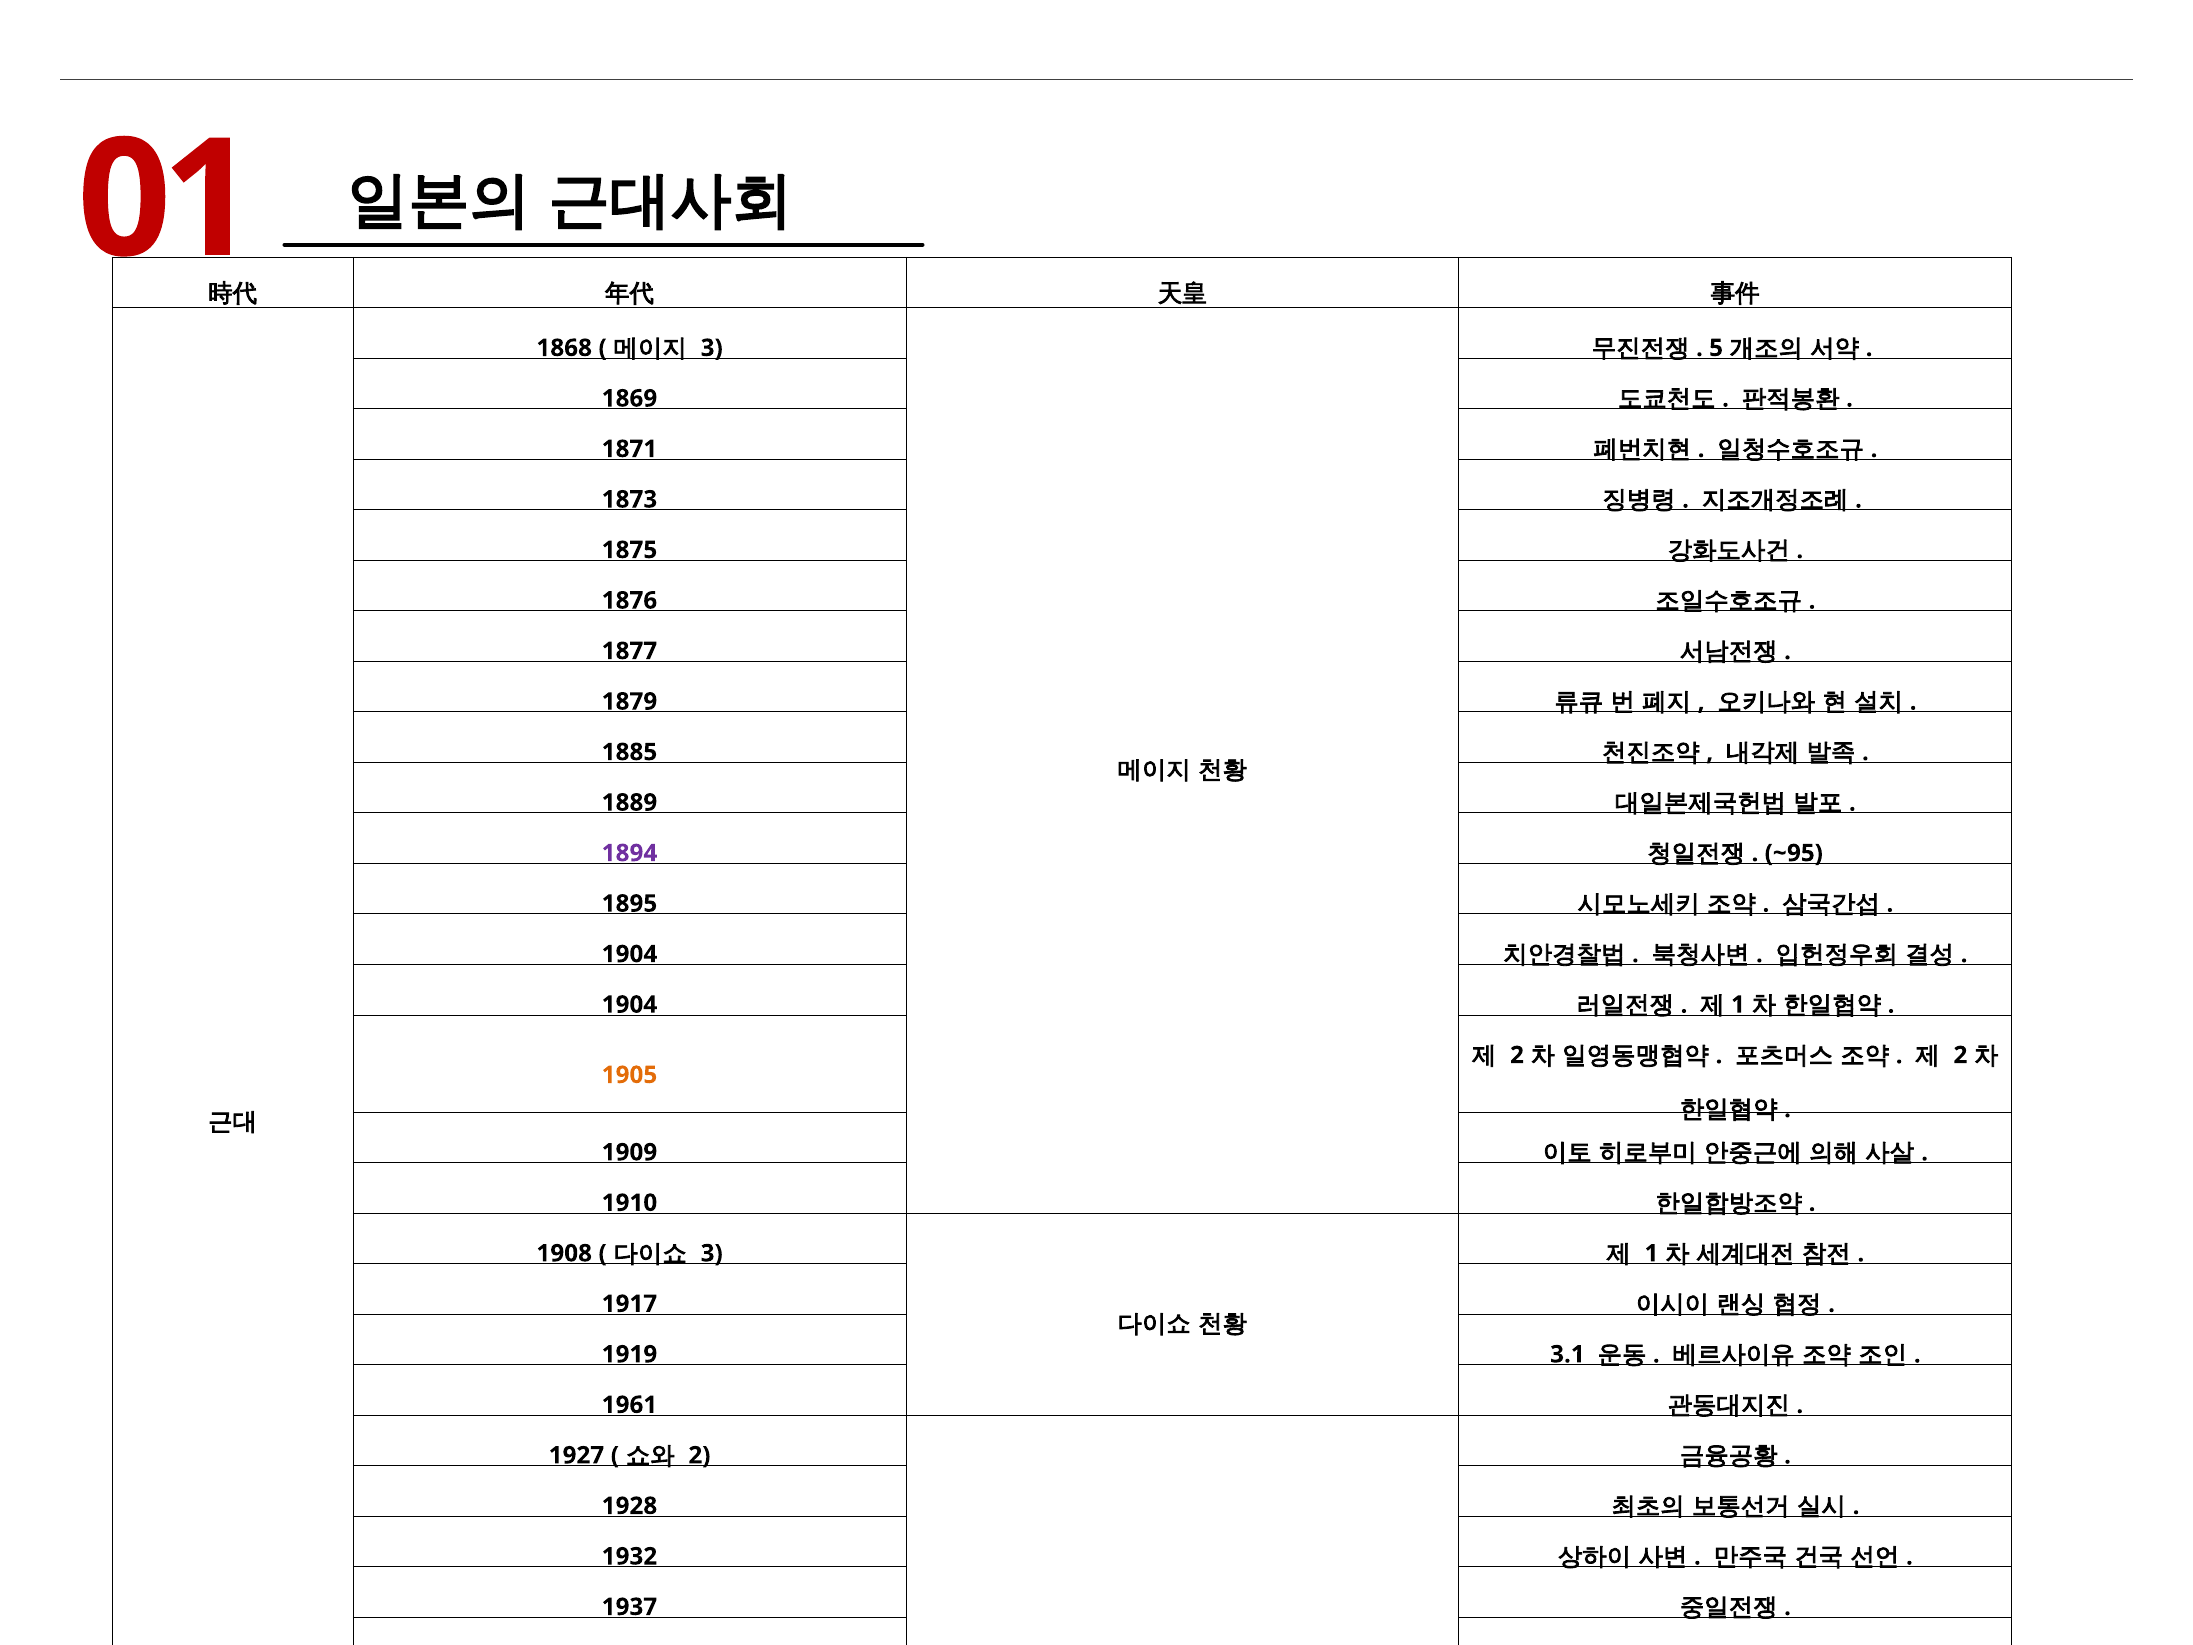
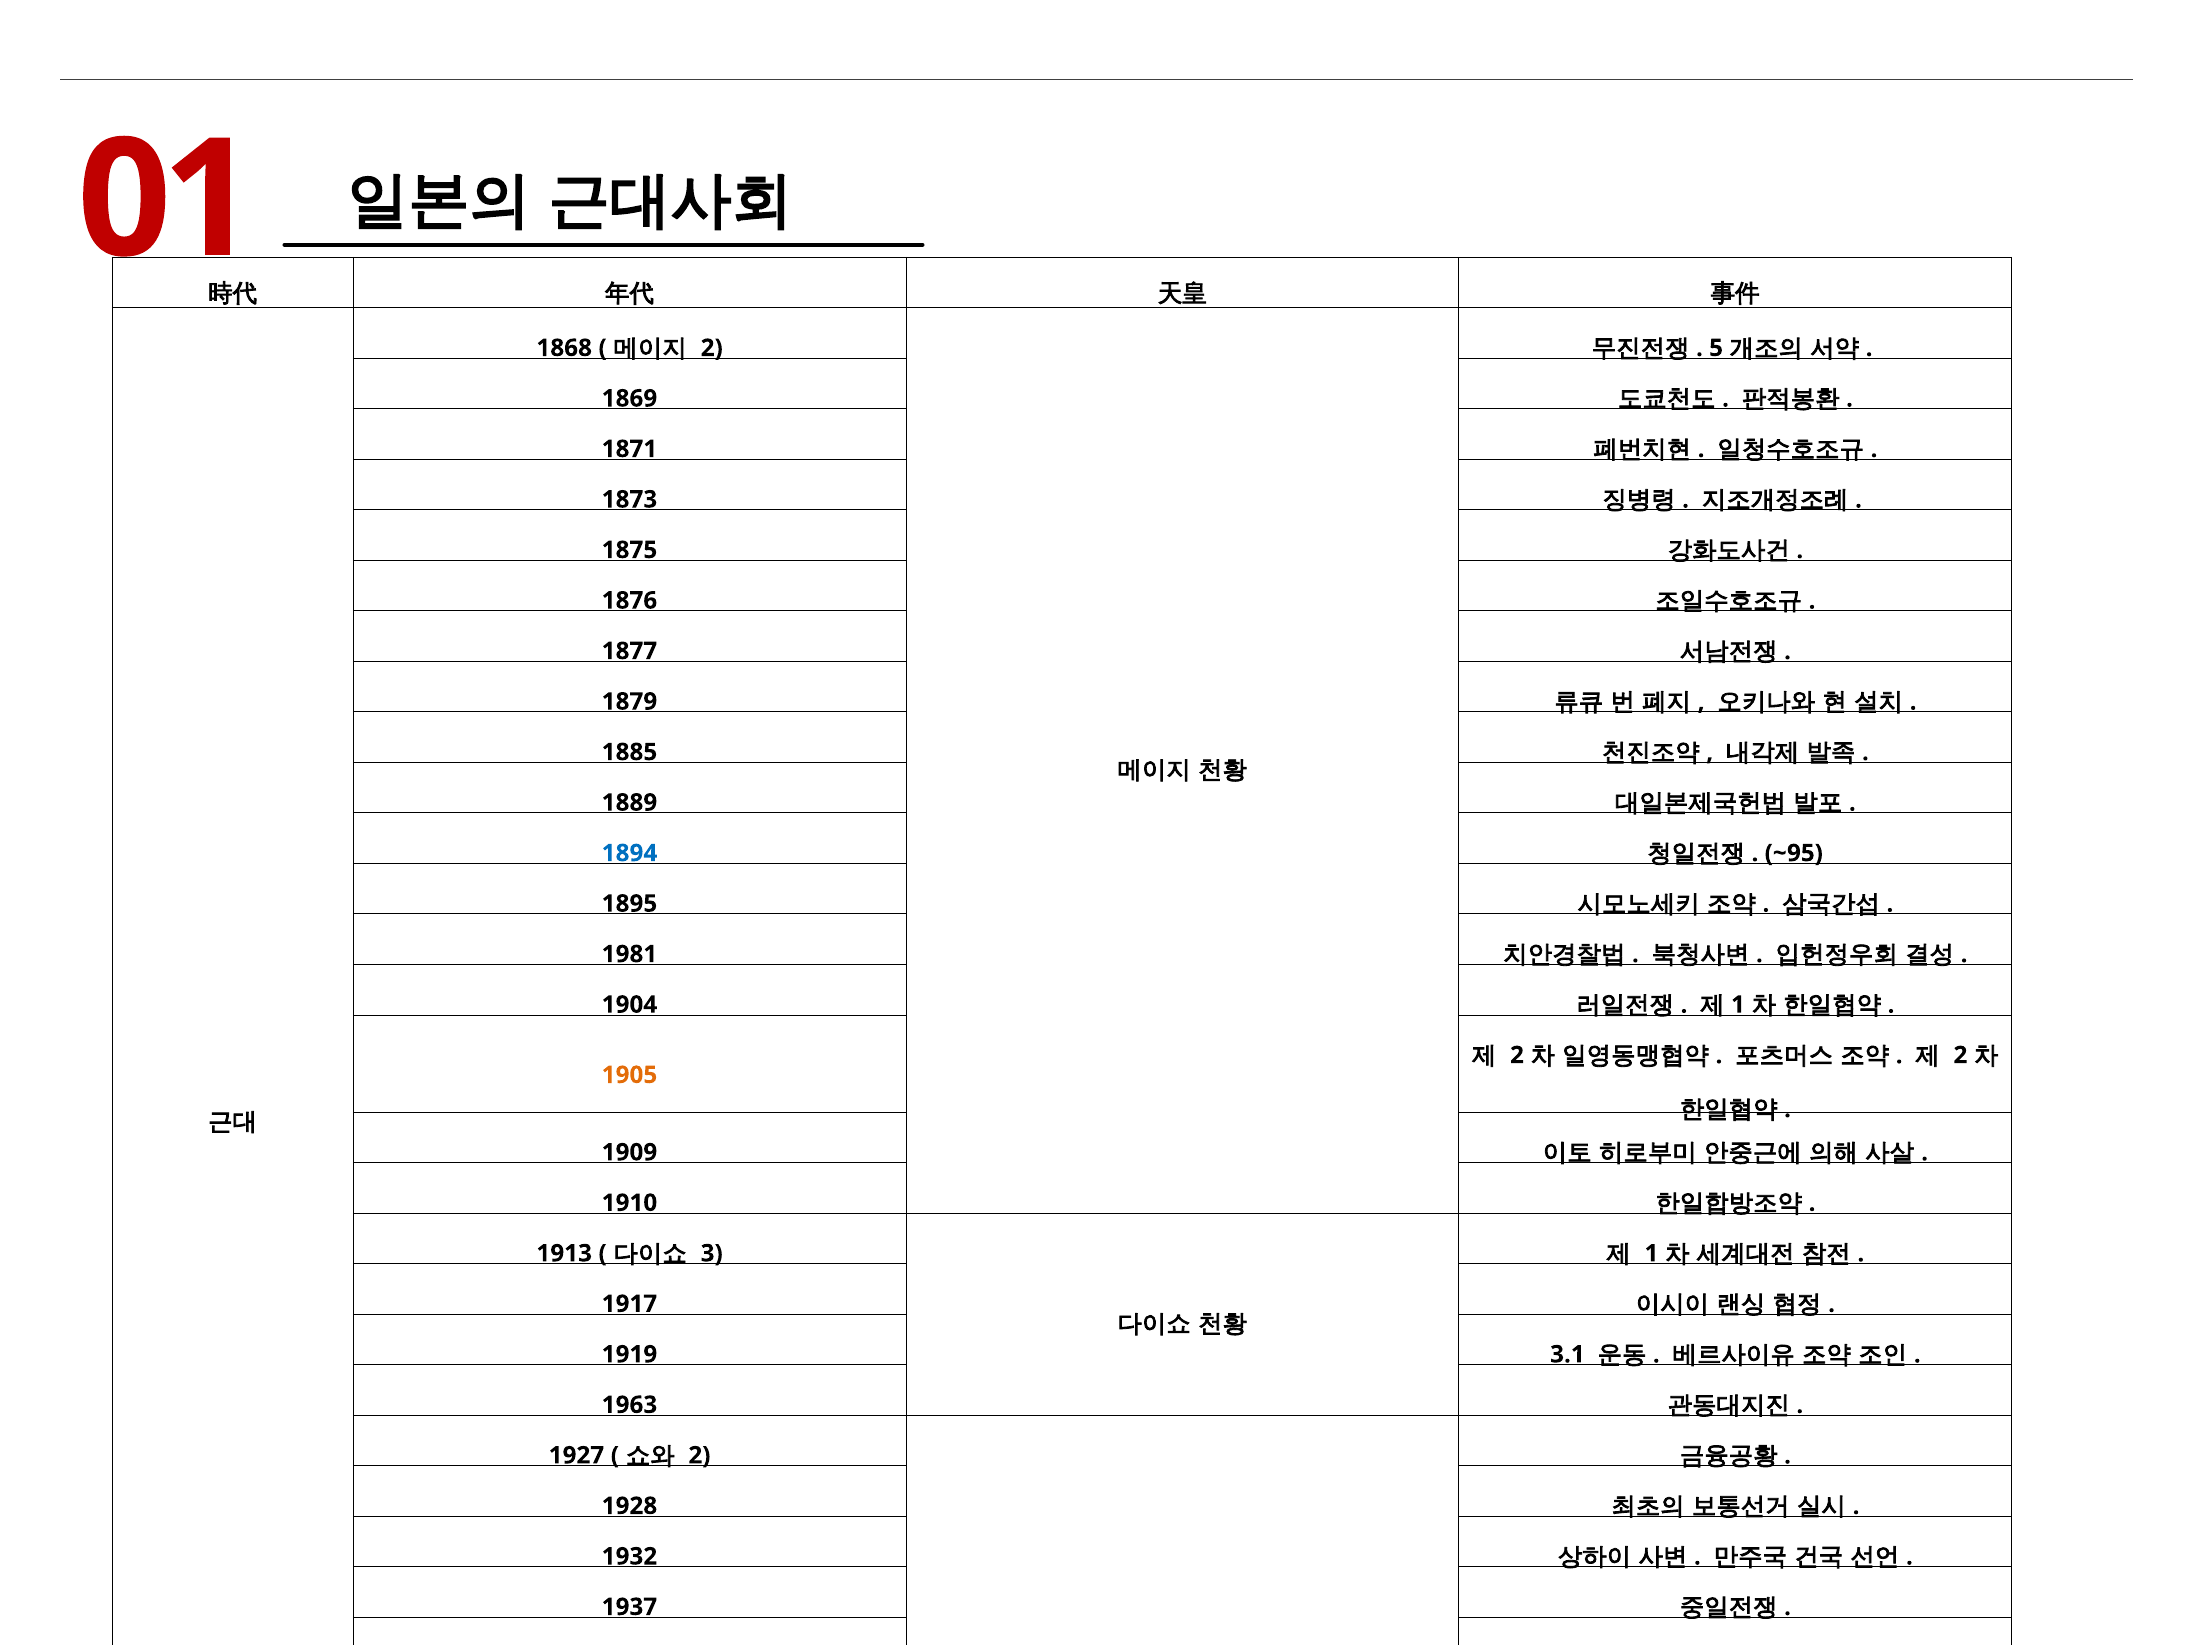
3 at (712, 348): 3 -> 2
1894 colour: purple -> blue
1904 at (629, 954): 1904 -> 1981
1908: 1908 -> 1913
1961: 1961 -> 1963
